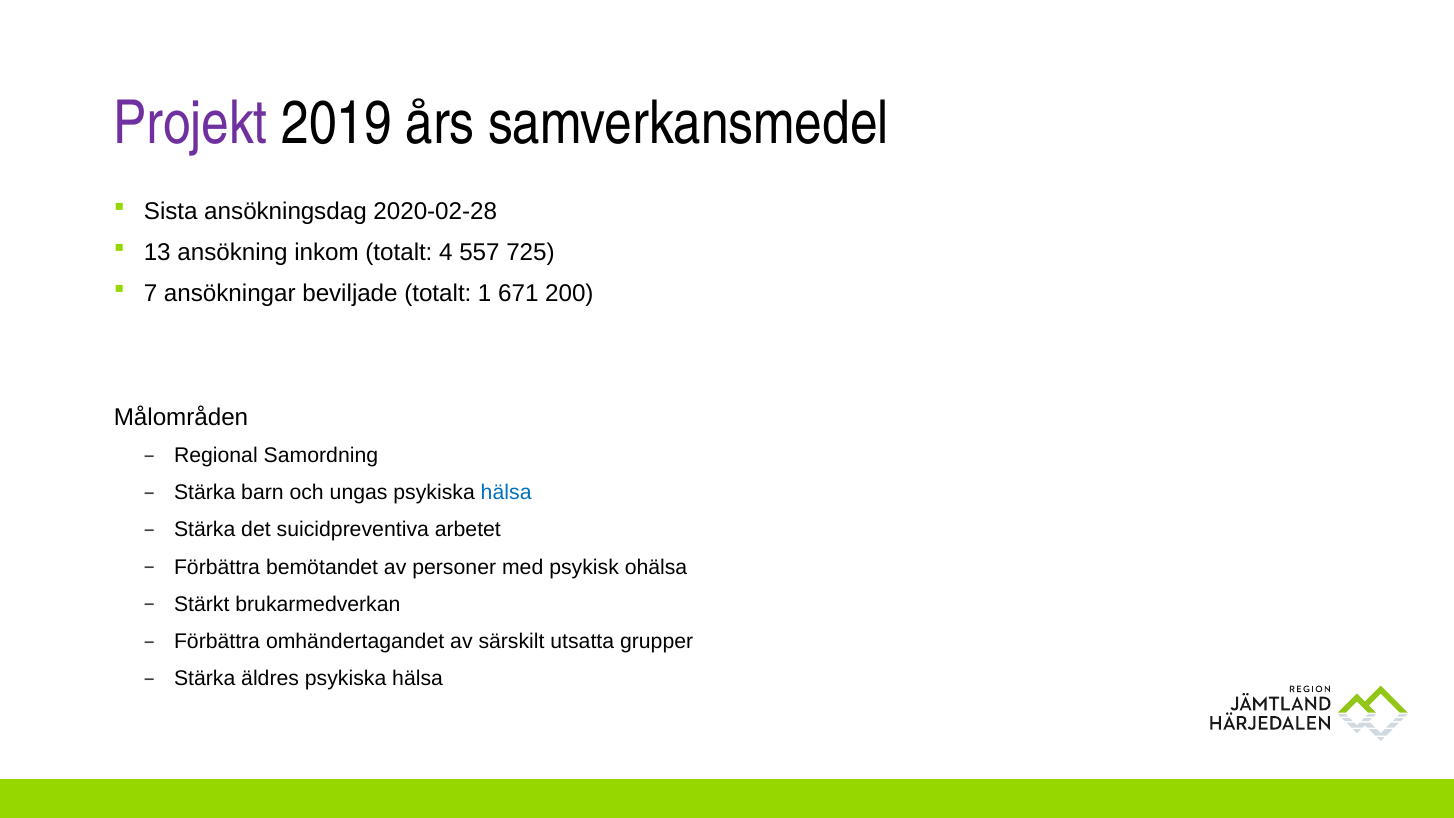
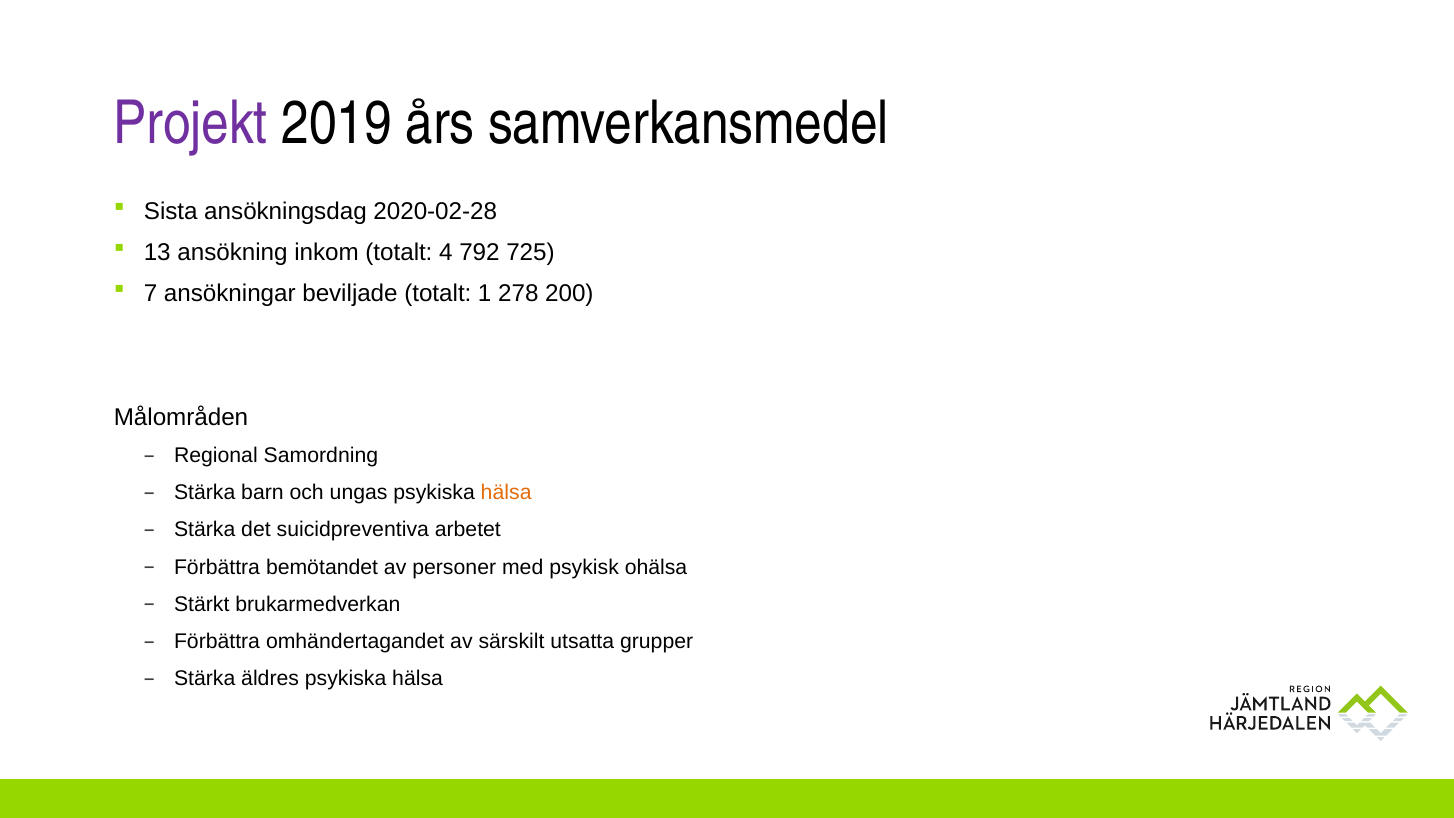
557: 557 -> 792
671: 671 -> 278
hälsa at (506, 493) colour: blue -> orange
